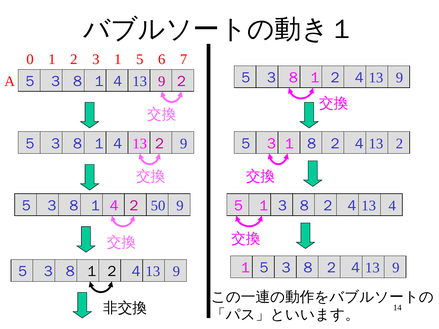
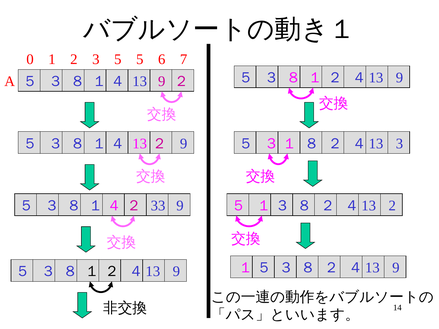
3 1: 1 -> 5
2 at (399, 144): 2 -> 3
50: 50 -> 33
4 at (392, 206): 4 -> 2
